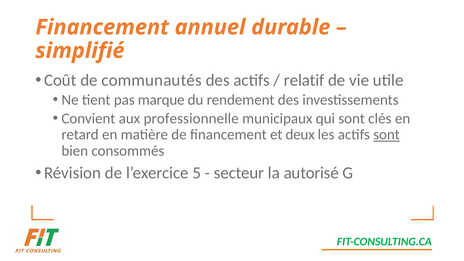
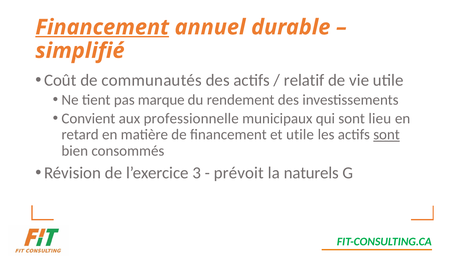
Financement at (102, 27) underline: none -> present
clés: clés -> lieu
et deux: deux -> utile
5: 5 -> 3
secteur: secteur -> prévoit
autorisé: autorisé -> naturels
